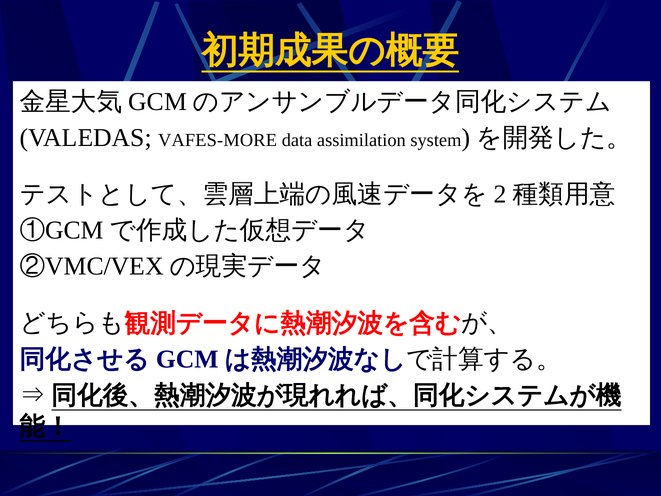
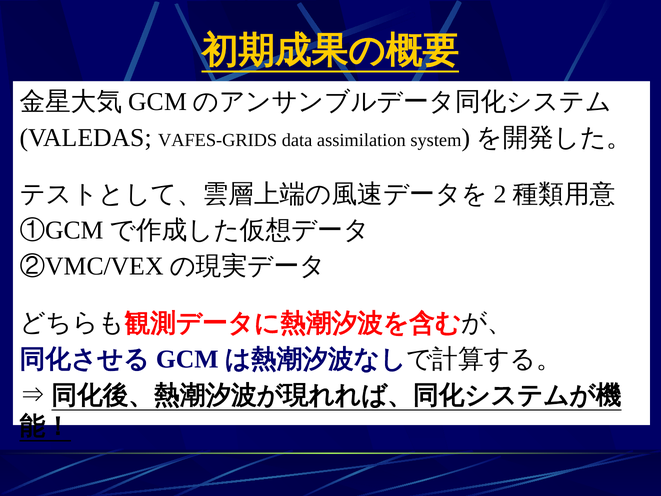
VAFES-MORE: VAFES-MORE -> VAFES-GRIDS
